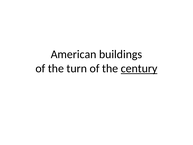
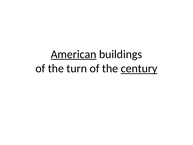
American underline: none -> present
